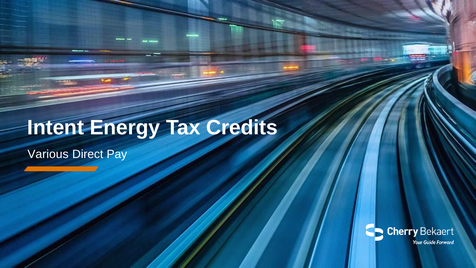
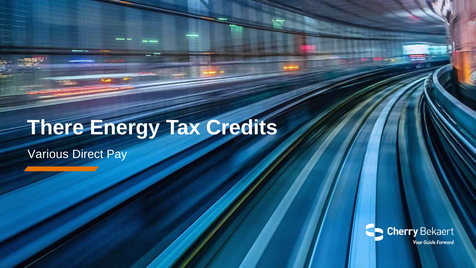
Intent: Intent -> There
